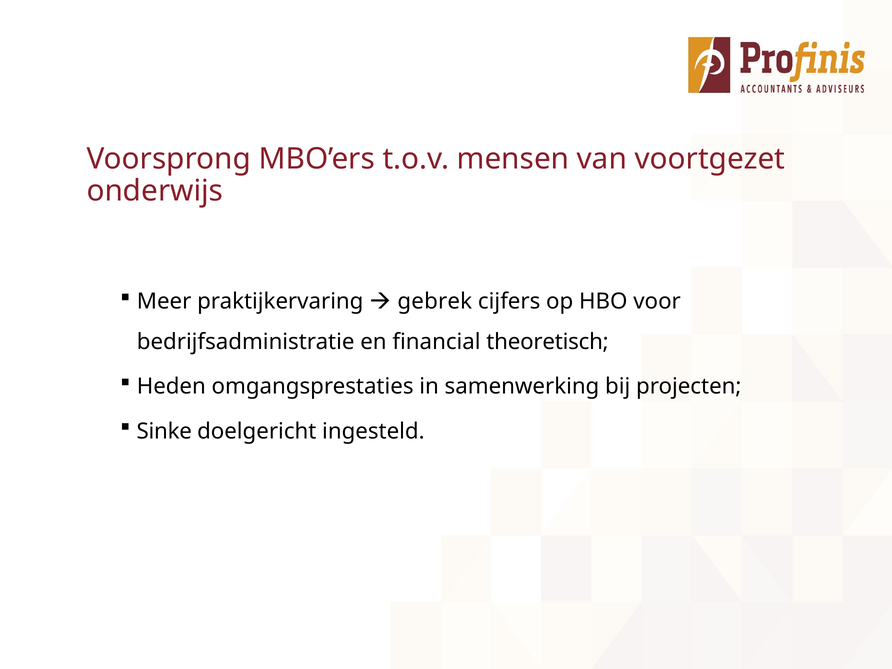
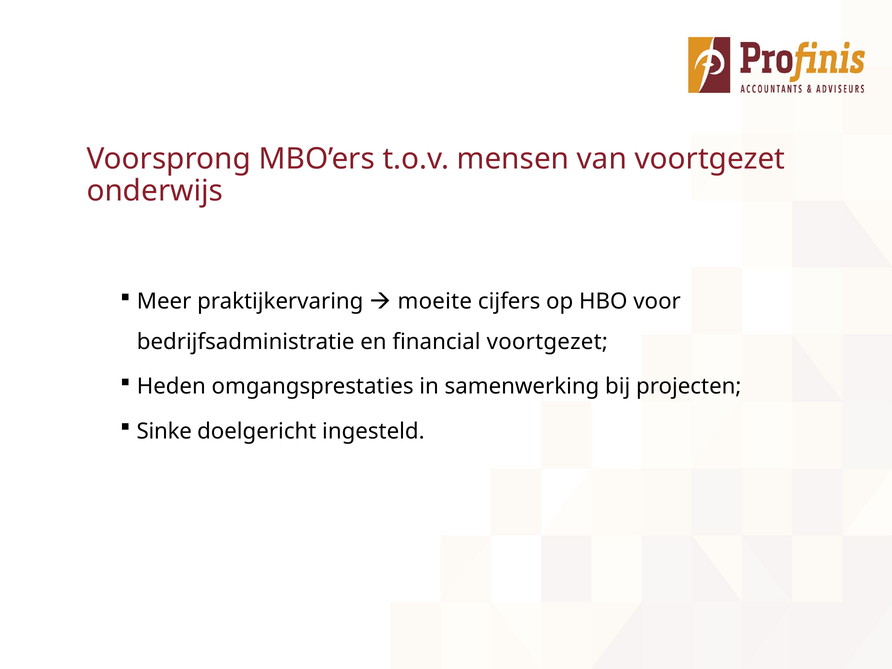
gebrek: gebrek -> moeite
financial theoretisch: theoretisch -> voortgezet
